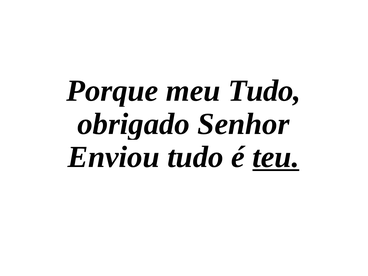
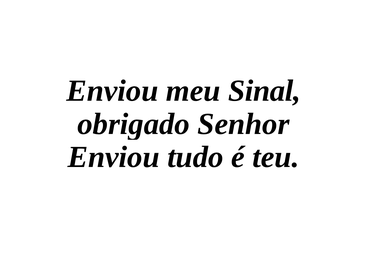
Porque at (112, 91): Porque -> Enviou
meu Tudo: Tudo -> Sinal
teu underline: present -> none
